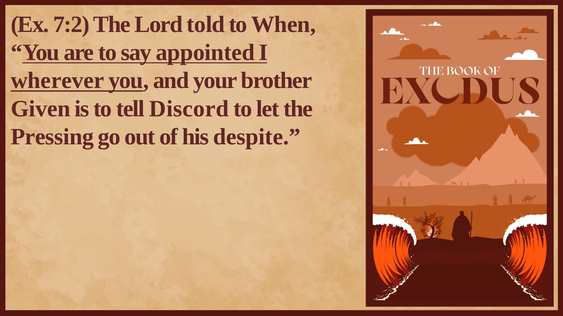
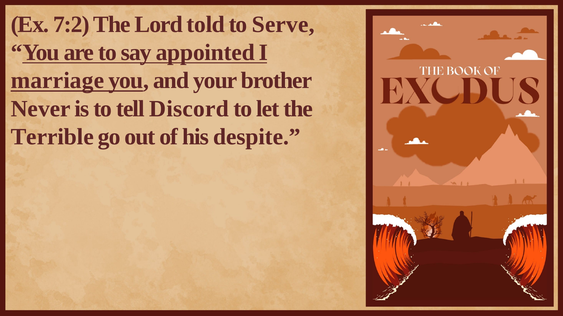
When: When -> Serve
wherever: wherever -> marriage
Given: Given -> Never
Pressing: Pressing -> Terrible
